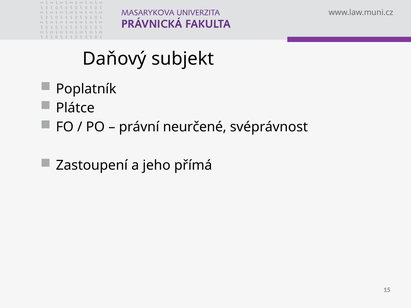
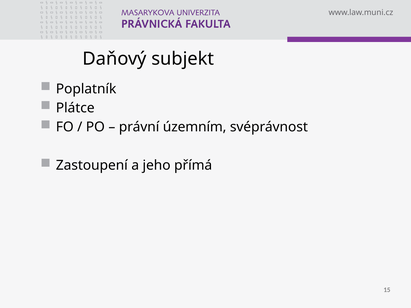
neurčené: neurčené -> územním
